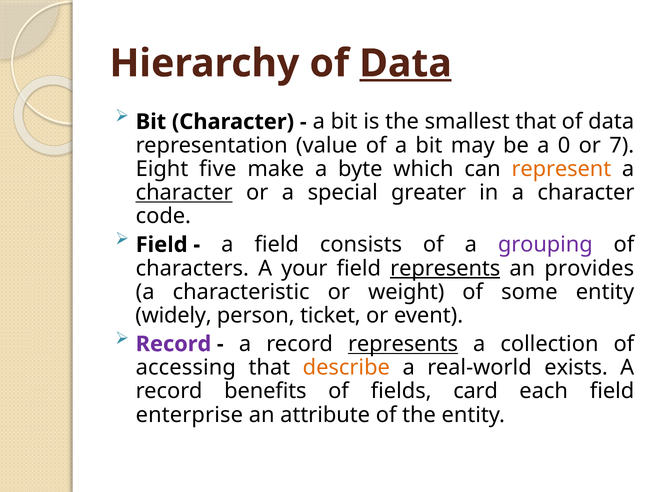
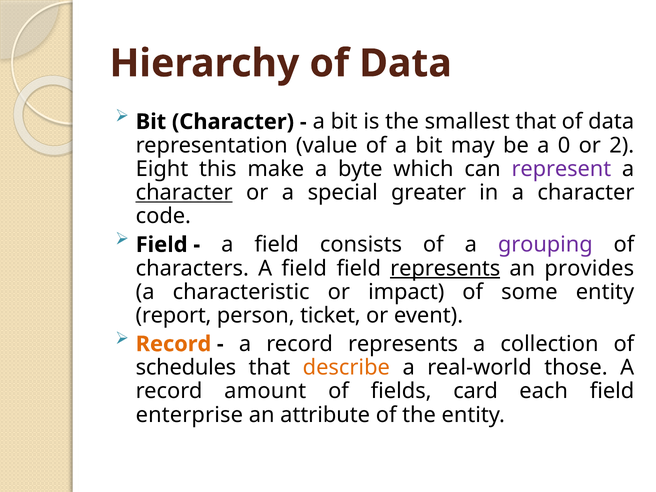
Data at (406, 63) underline: present -> none
7: 7 -> 2
five: five -> this
represent colour: orange -> purple
characters A your: your -> field
weight: weight -> impact
widely: widely -> report
Record at (173, 344) colour: purple -> orange
represents at (403, 344) underline: present -> none
accessing: accessing -> schedules
exists: exists -> those
benefits: benefits -> amount
